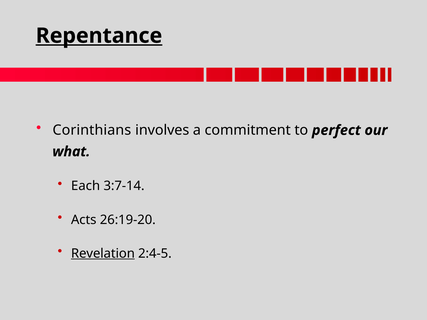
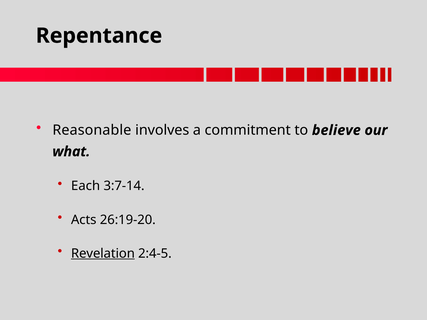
Repentance underline: present -> none
Corinthians: Corinthians -> Reasonable
perfect: perfect -> believe
